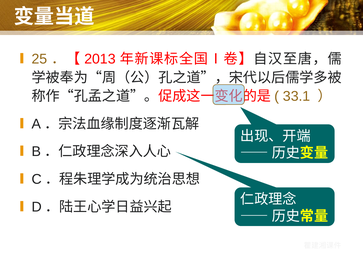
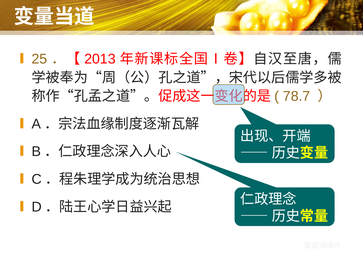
33.1: 33.1 -> 78.7
